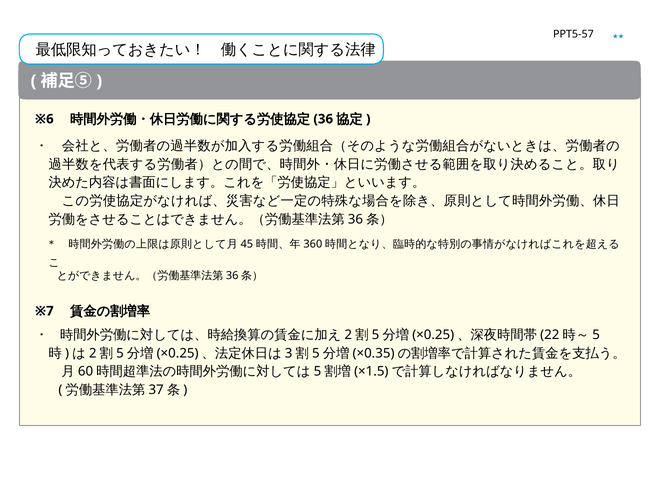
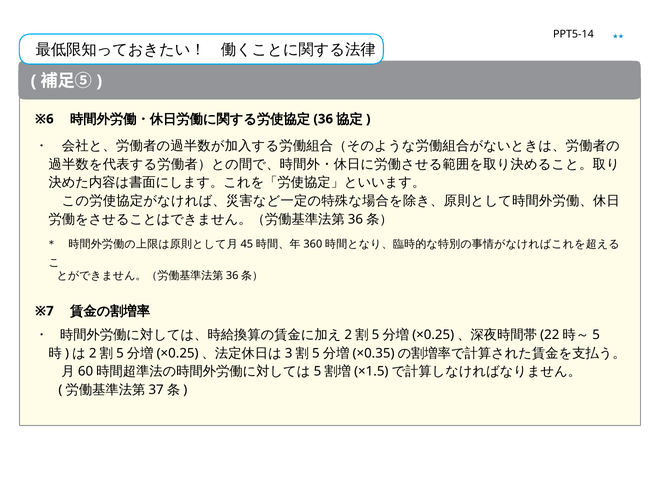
PPT5-57: PPT5-57 -> PPT5-14
